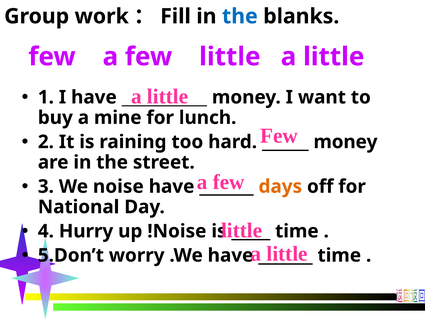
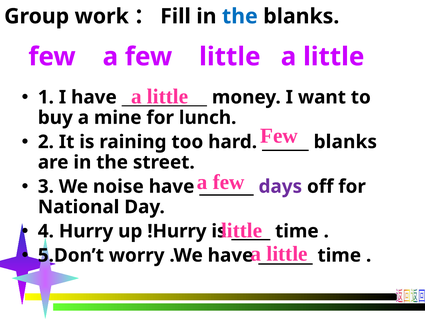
money at (345, 142): money -> blanks
days colour: orange -> purple
!Noise: !Noise -> !Hurry
